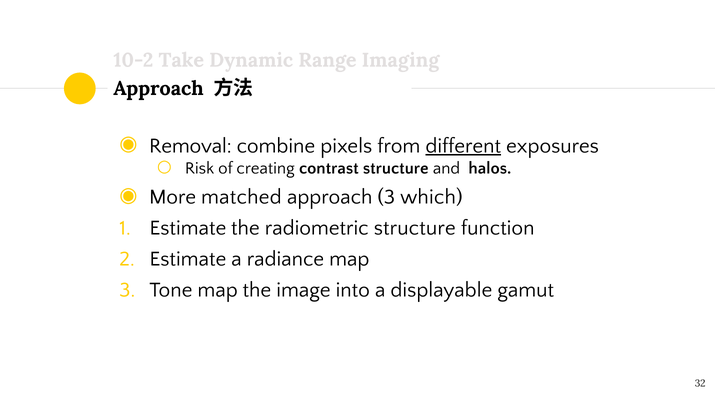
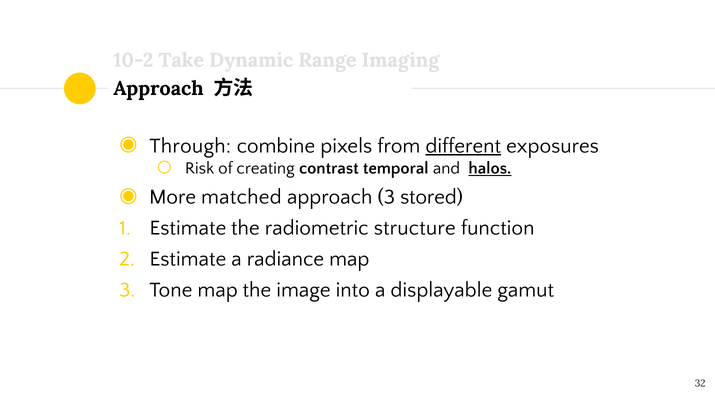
Removal: Removal -> Through
contrast structure: structure -> temporal
halos underline: none -> present
which: which -> stored
